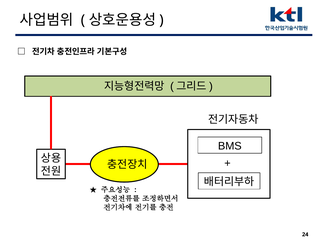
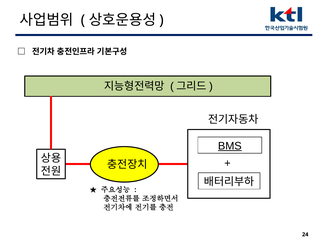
BMS underline: none -> present
